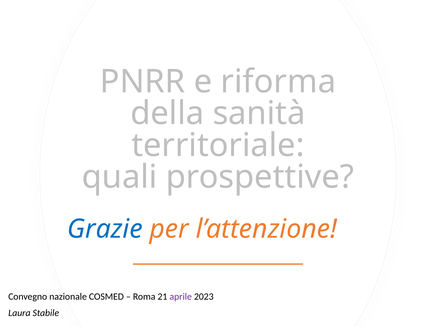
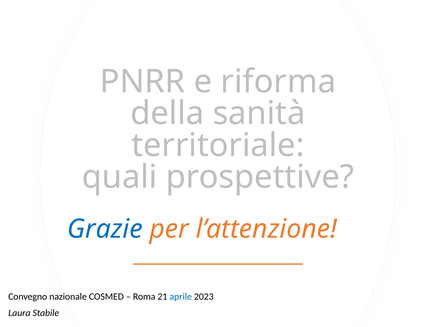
aprile colour: purple -> blue
